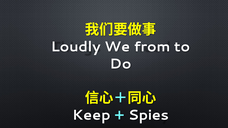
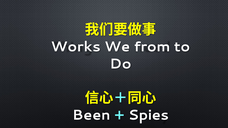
Loudly: Loudly -> Works
Keep: Keep -> Been
